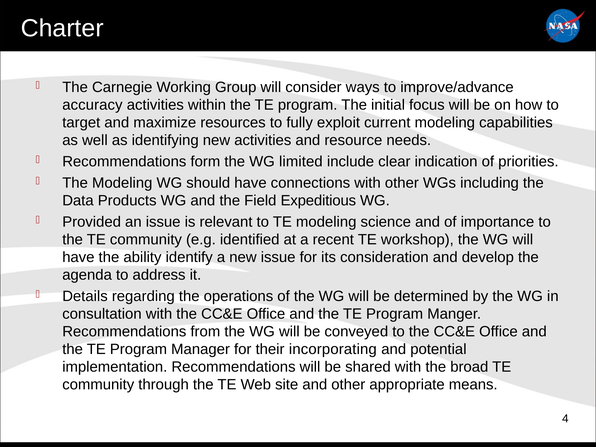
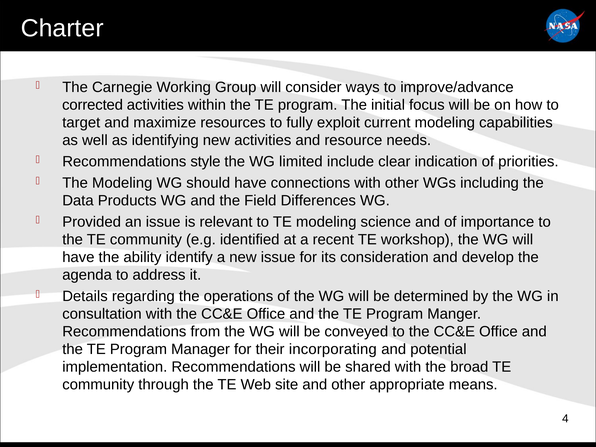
accuracy: accuracy -> corrected
form: form -> style
Expeditious: Expeditious -> Differences
